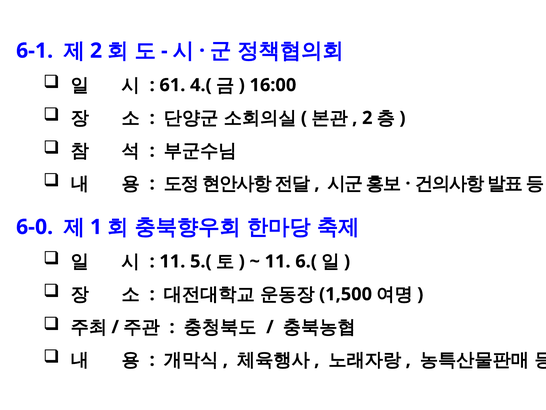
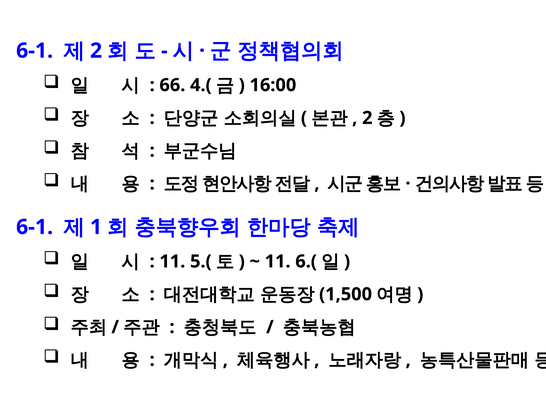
61: 61 -> 66
6-0 at (35, 227): 6-0 -> 6-1
